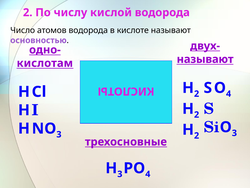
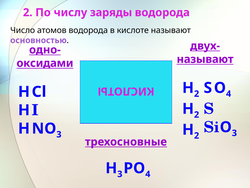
кислой: кислой -> заряды
кислотам: кислотам -> оксидами
